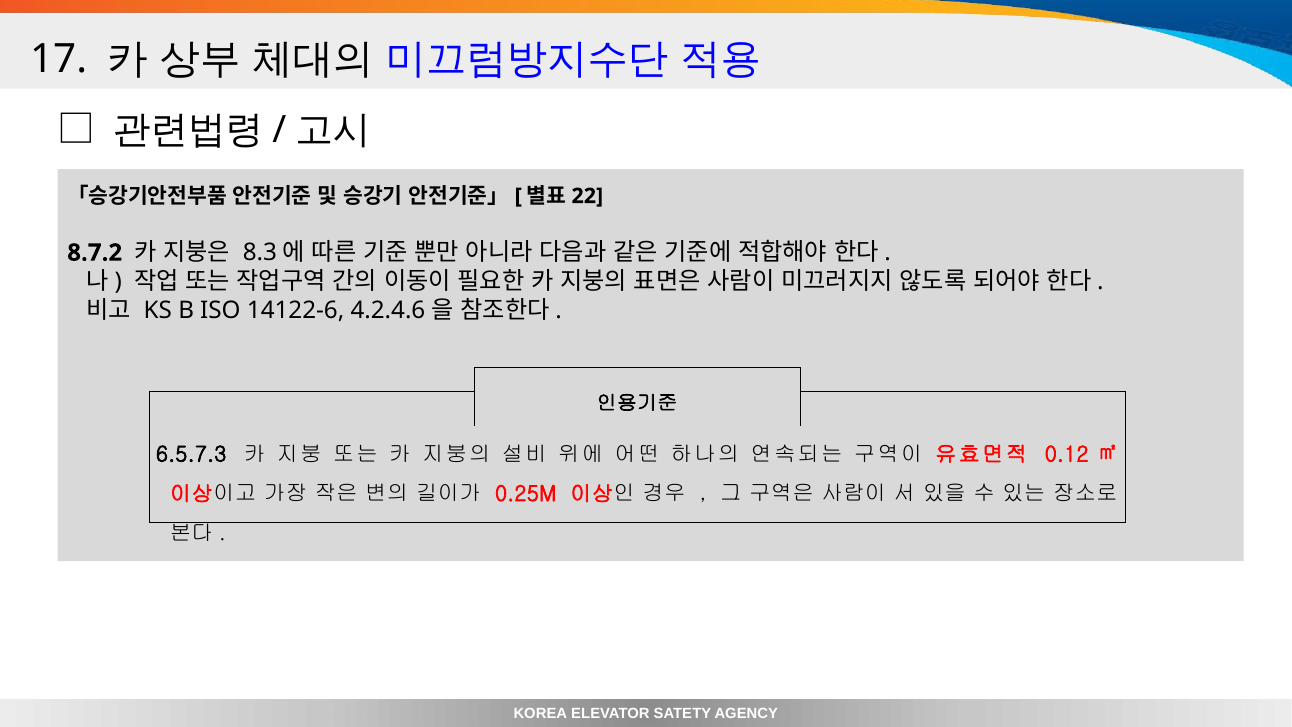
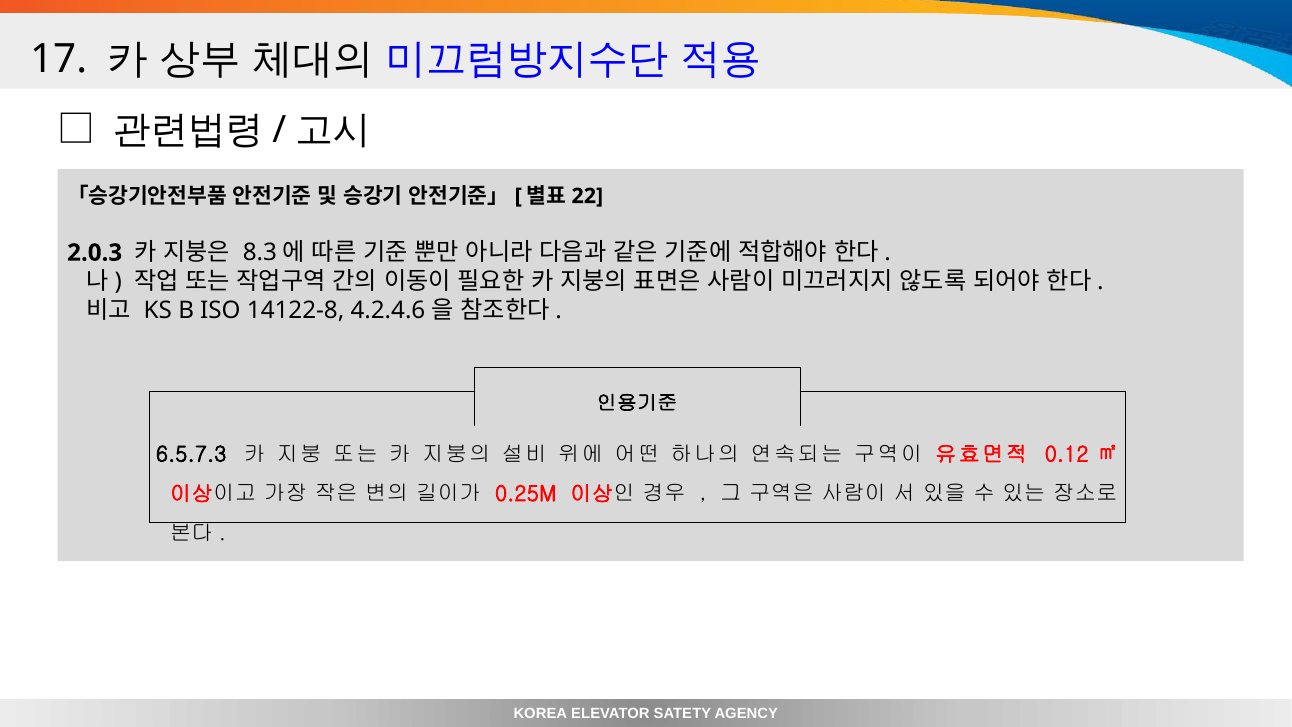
8.7.2: 8.7.2 -> 2.0.3
14122-6: 14122-6 -> 14122-8
